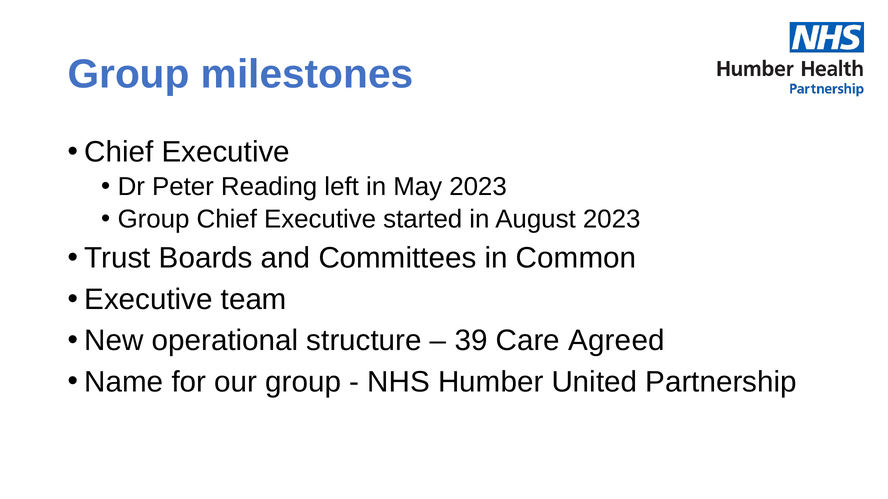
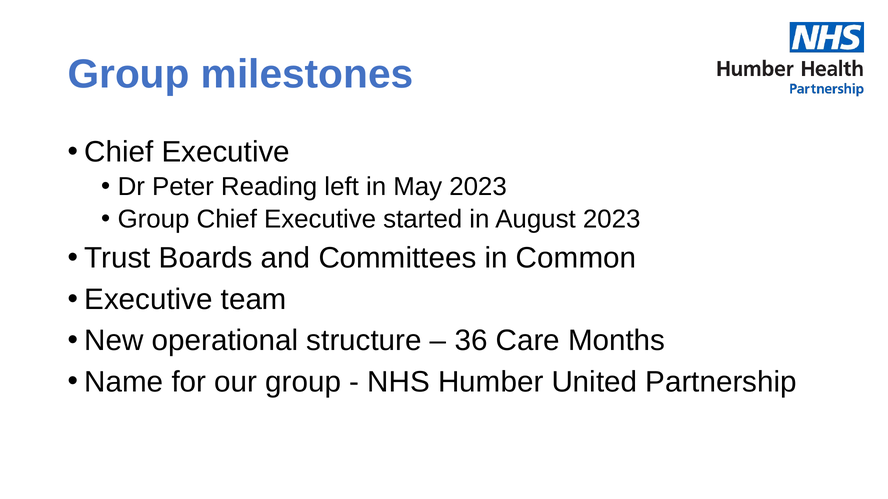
39: 39 -> 36
Agreed: Agreed -> Months
